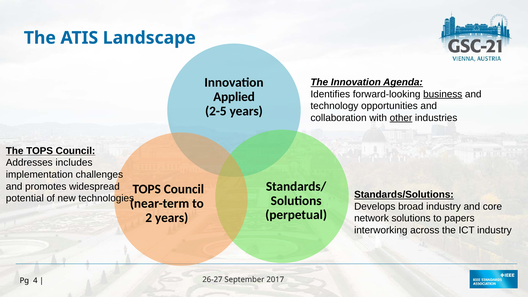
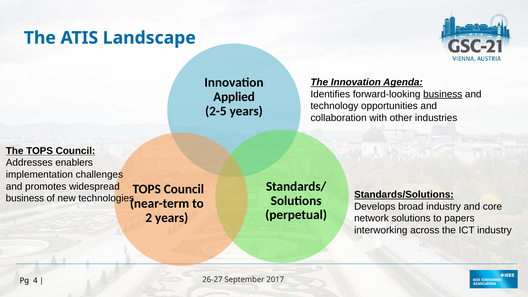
other underline: present -> none
includes: includes -> enablers
potential at (25, 198): potential -> business
